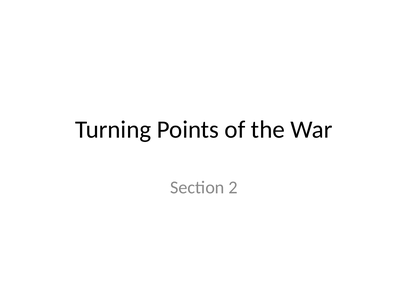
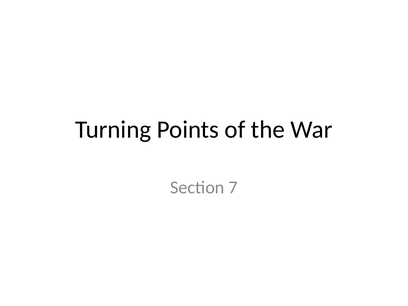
2: 2 -> 7
